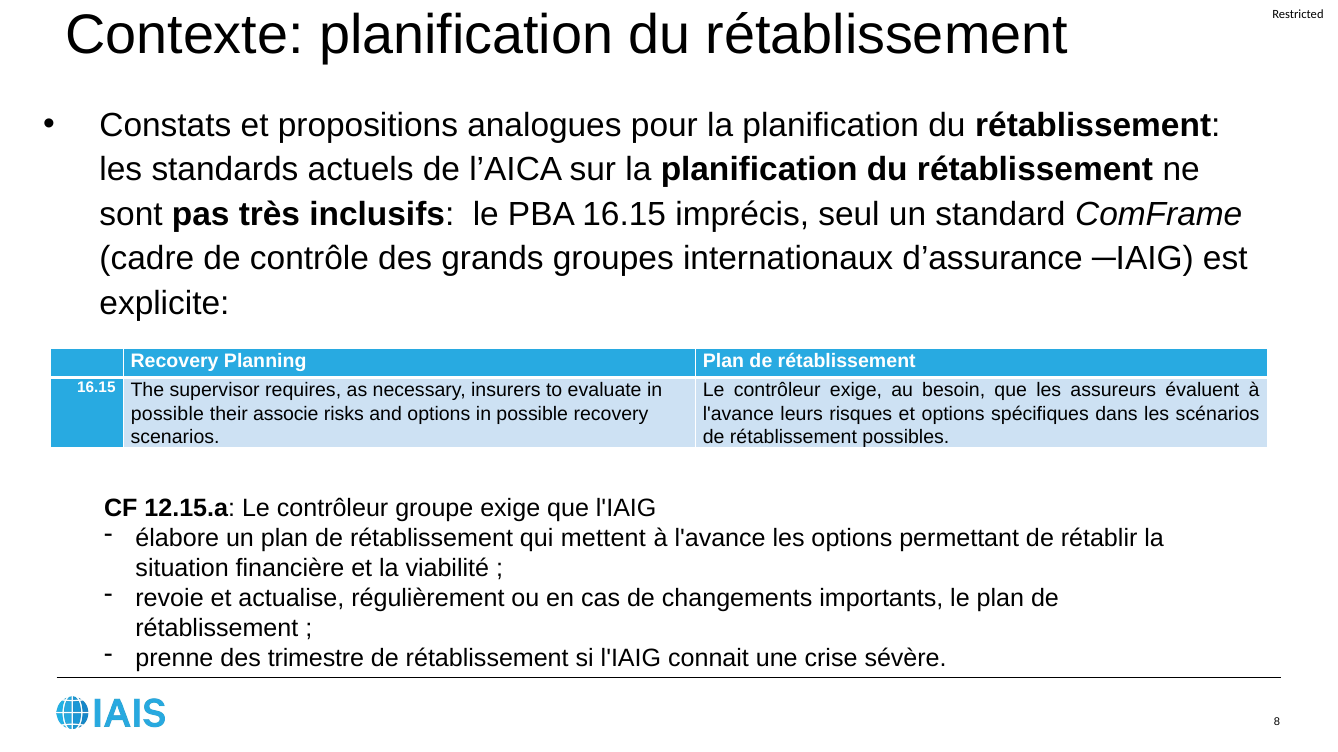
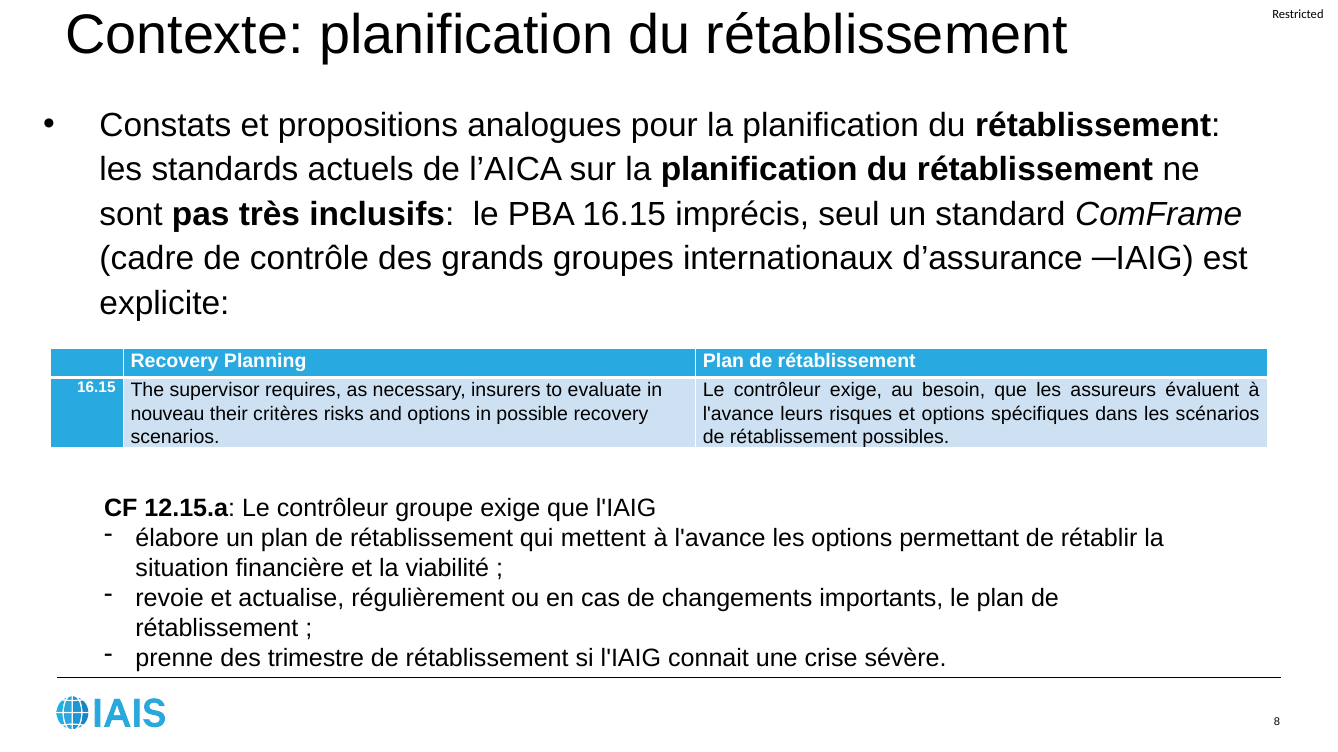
possible at (167, 414): possible -> nouveau
associe: associe -> critères
